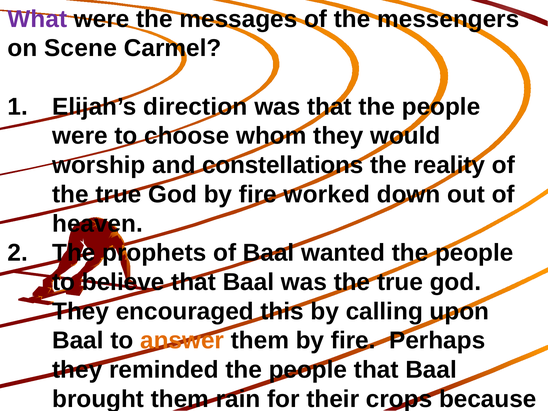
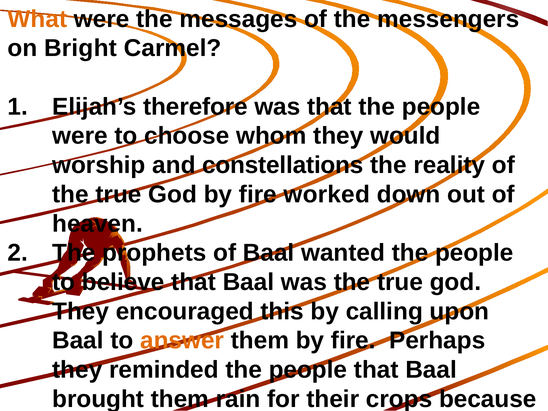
What colour: purple -> orange
Scene: Scene -> Bright
direction: direction -> therefore
